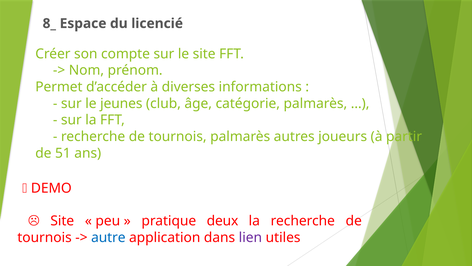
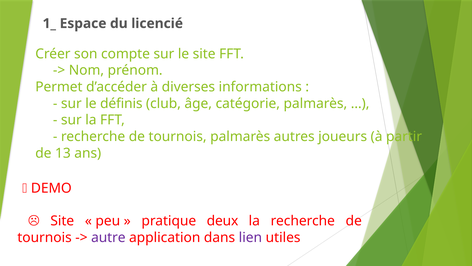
8_: 8_ -> 1_
jeunes: jeunes -> définis
51: 51 -> 13
autre colour: blue -> purple
